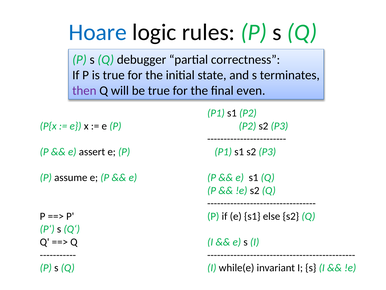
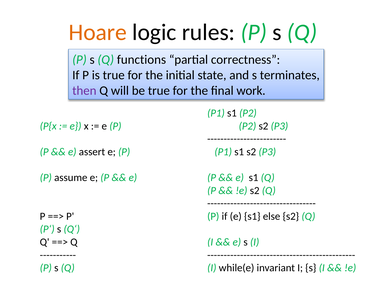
Hoare colour: blue -> orange
debugger: debugger -> functions
even: even -> work
